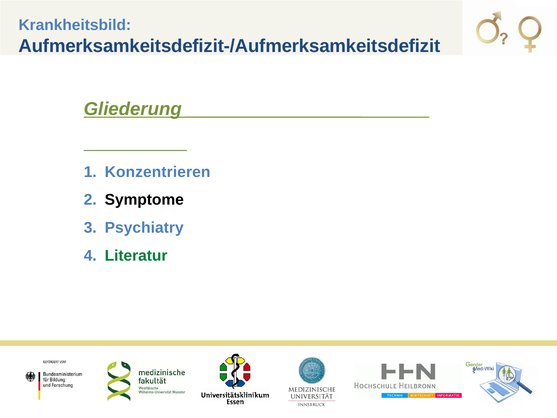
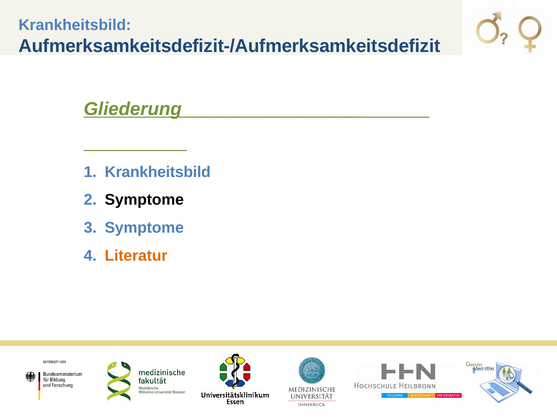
Konzentrieren at (158, 172): Konzentrieren -> Krankheitsbild
Psychiatry at (144, 228): Psychiatry -> Symptome
Literatur colour: green -> orange
